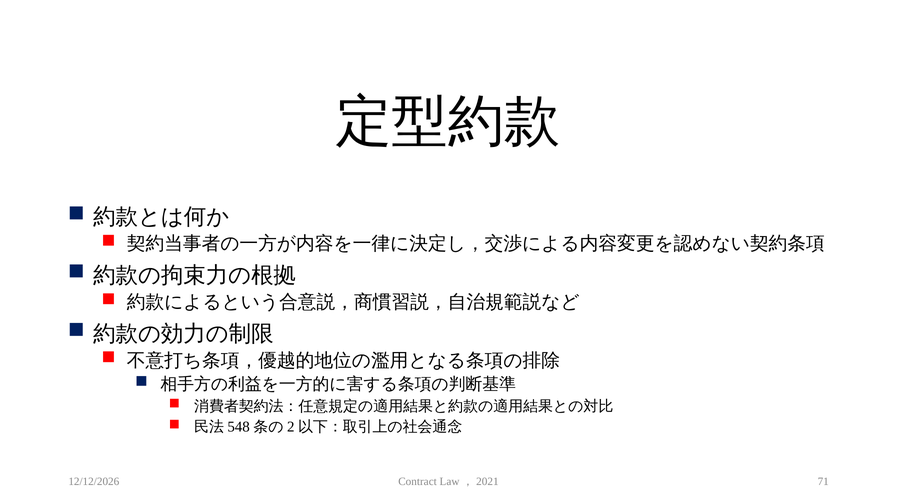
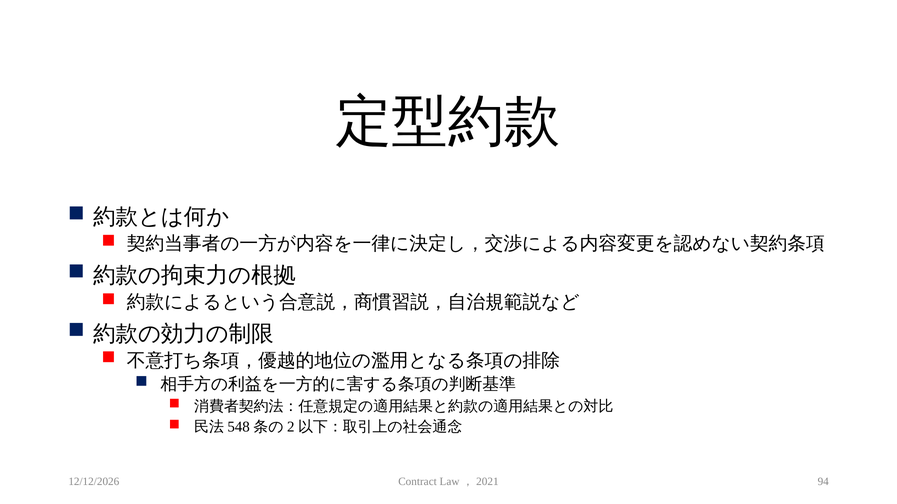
71: 71 -> 94
